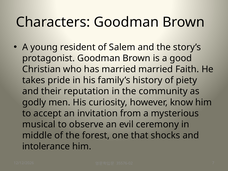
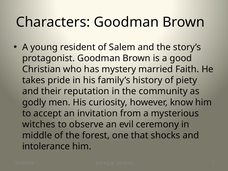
has married: married -> mystery
musical: musical -> witches
